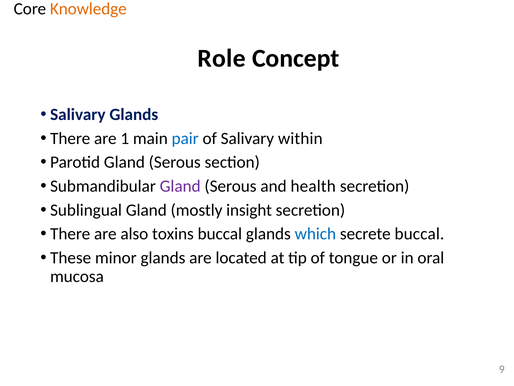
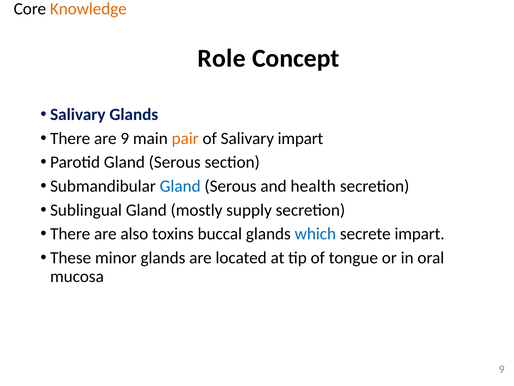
are 1: 1 -> 9
pair colour: blue -> orange
Salivary within: within -> impart
Gland at (180, 186) colour: purple -> blue
insight: insight -> supply
secrete buccal: buccal -> impart
